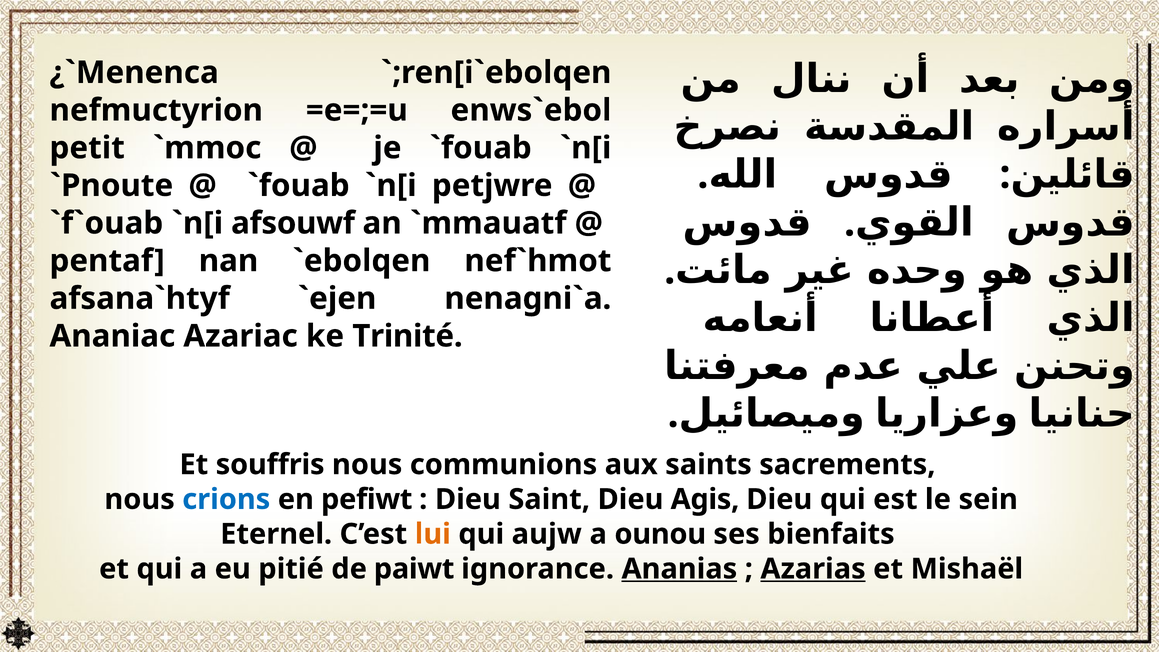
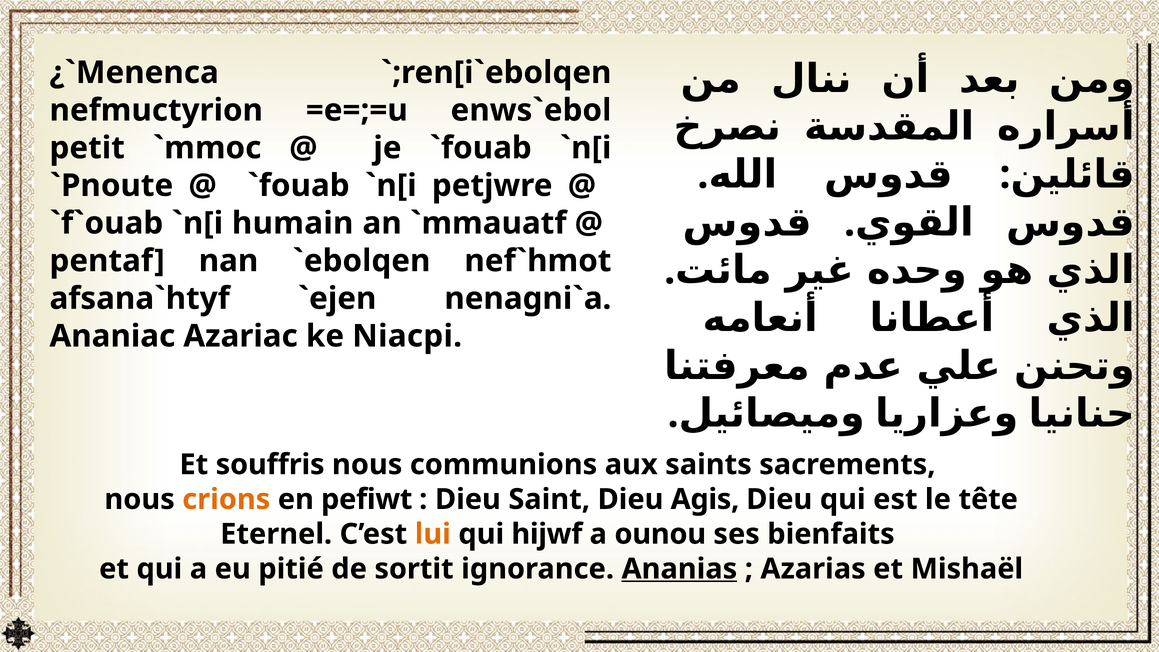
afsouwf: afsouwf -> humain
Trinité: Trinité -> Niacpi
crions colour: blue -> orange
sein: sein -> tête
aujw: aujw -> hijwf
paiwt: paiwt -> sortit
Azarias underline: present -> none
